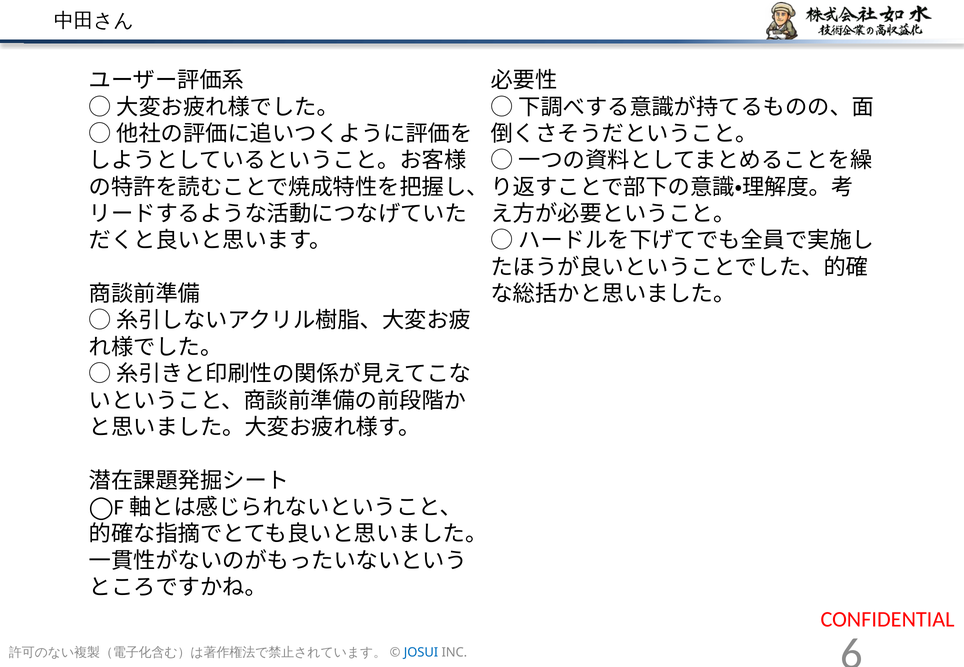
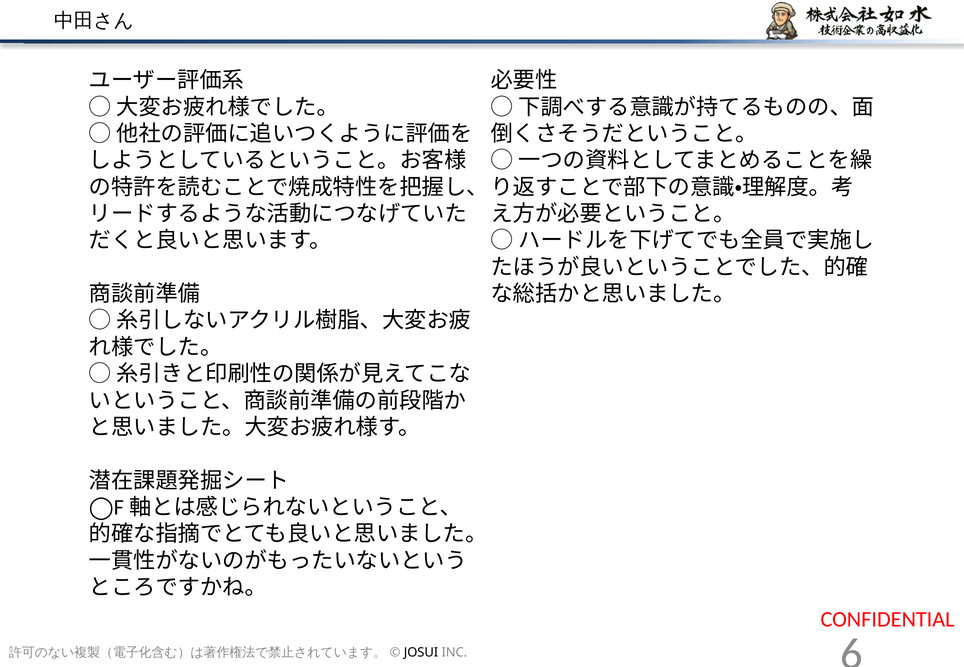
JOSUI colour: blue -> black
